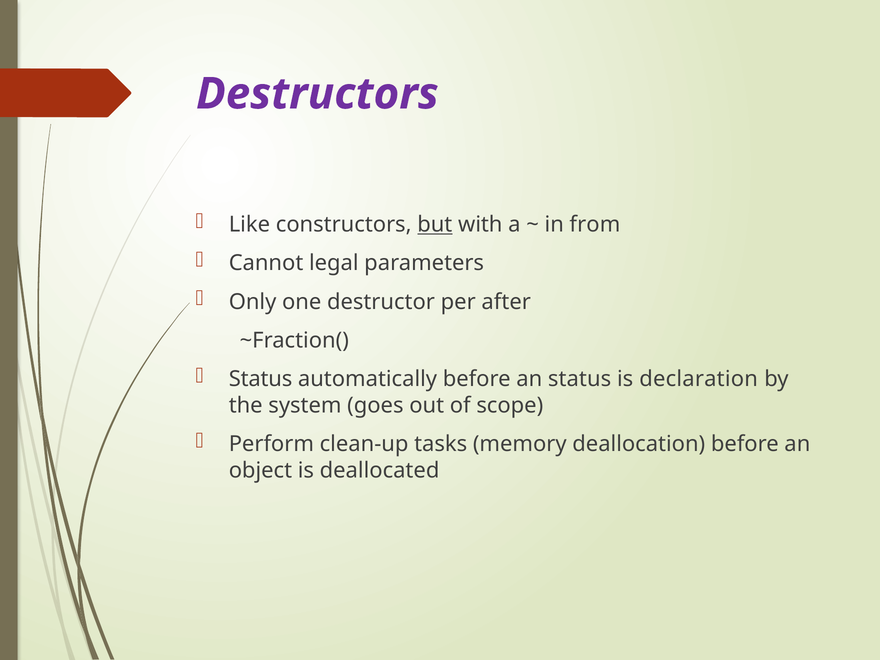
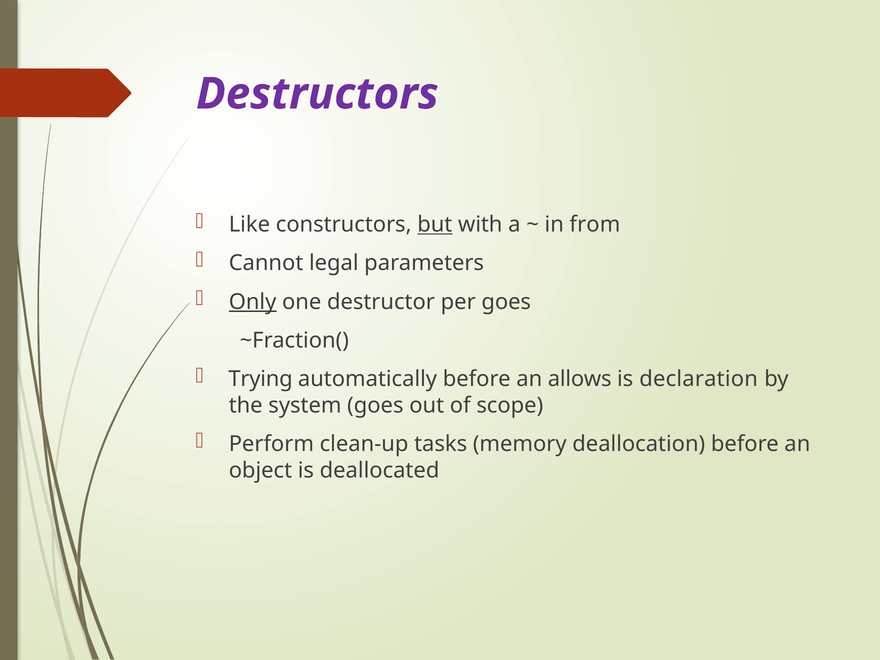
Only underline: none -> present
per after: after -> goes
Status at (261, 379): Status -> Trying
an status: status -> allows
